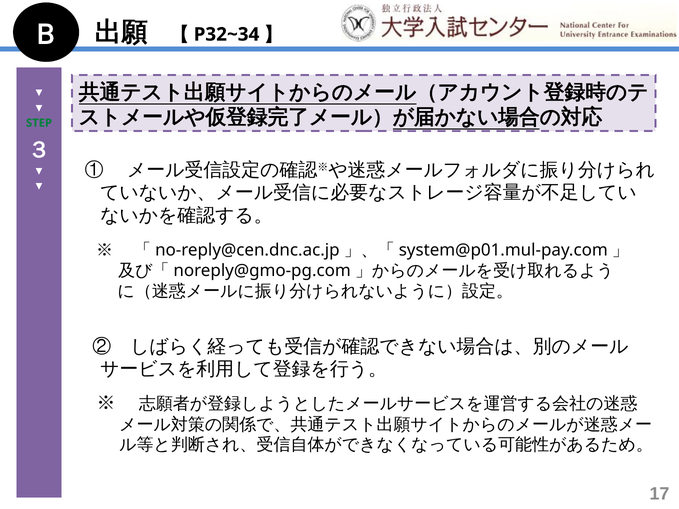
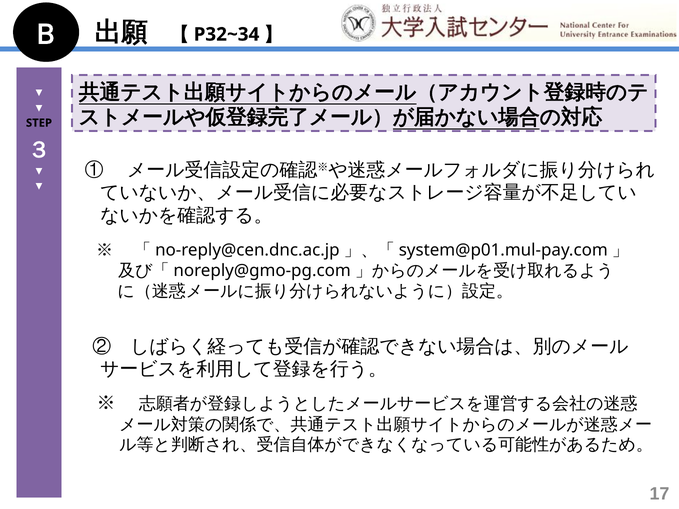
STEP colour: green -> black
